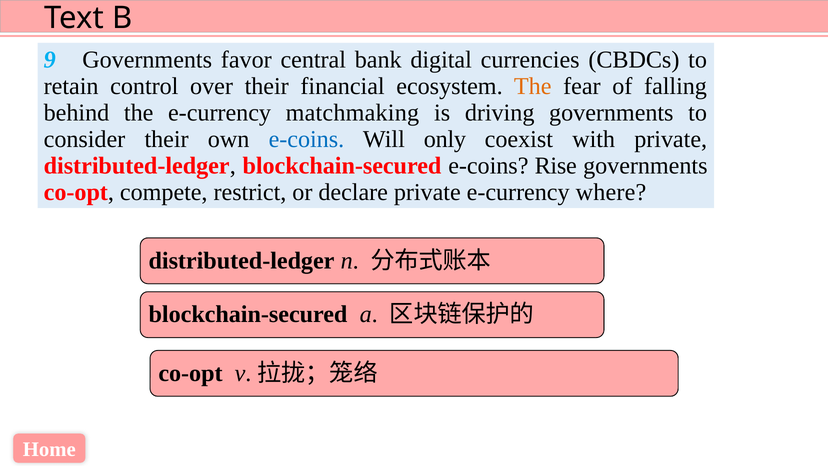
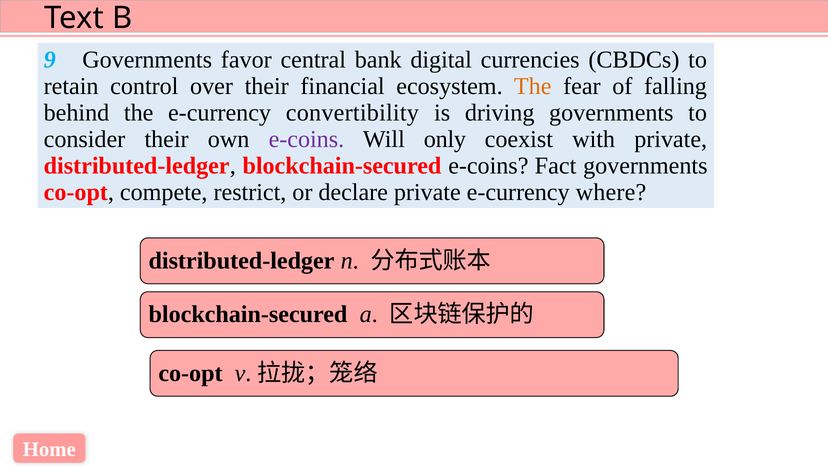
matchmaking: matchmaking -> convertibility
e-coins at (306, 139) colour: blue -> purple
Rise: Rise -> Fact
